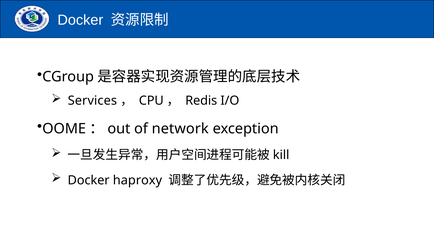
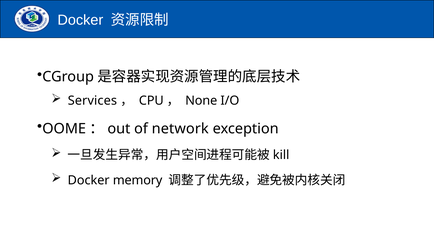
Redis: Redis -> None
haproxy: haproxy -> memory
